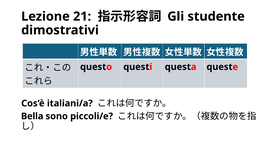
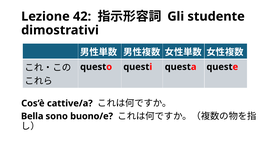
21: 21 -> 42
italiani/a: italiani/a -> cattive/a
piccoli/e: piccoli/e -> buono/e
